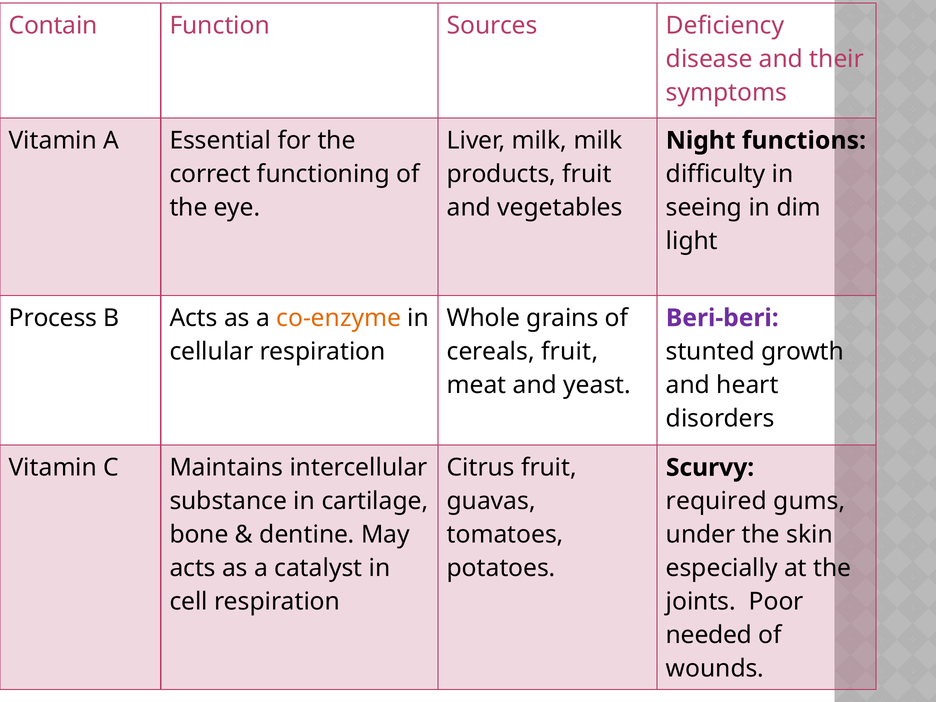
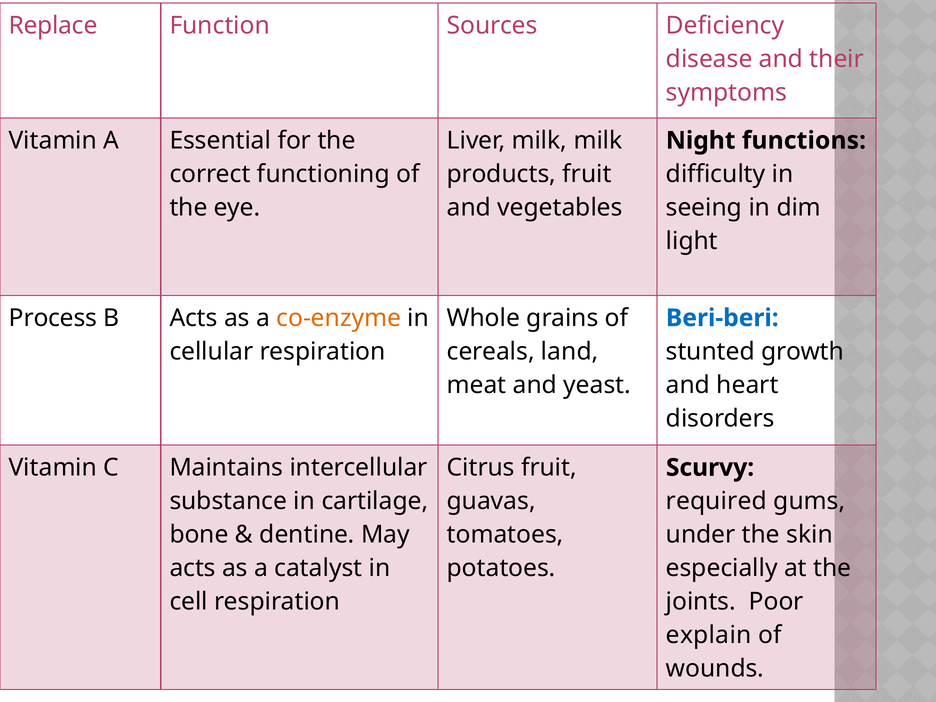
Contain: Contain -> Replace
Beri-beri colour: purple -> blue
cereals fruit: fruit -> land
needed: needed -> explain
